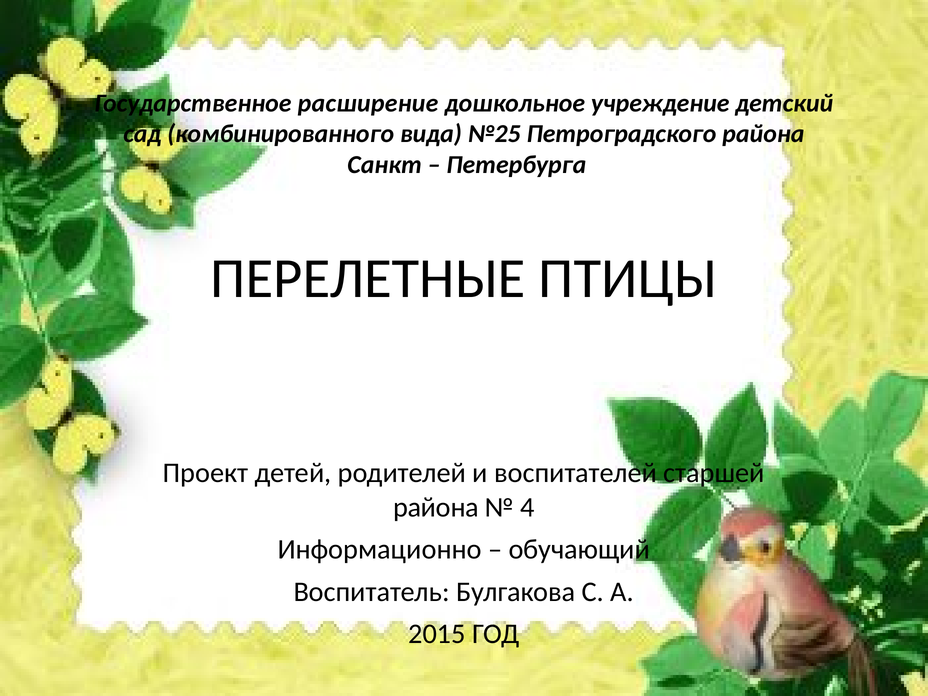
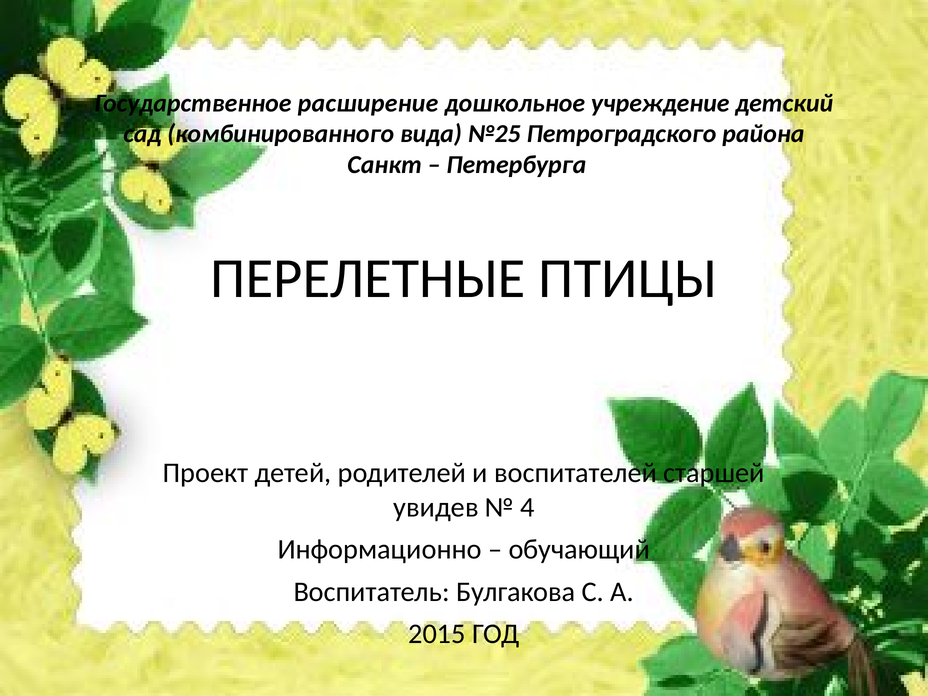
района at (436, 507): района -> увидев
